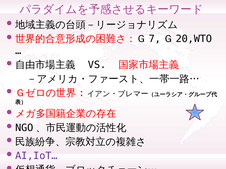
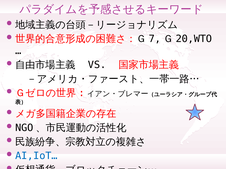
AI,IoT… colour: purple -> blue
